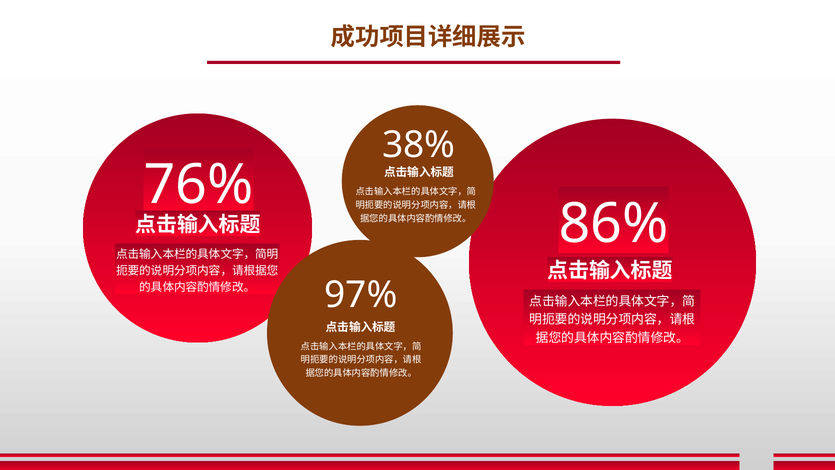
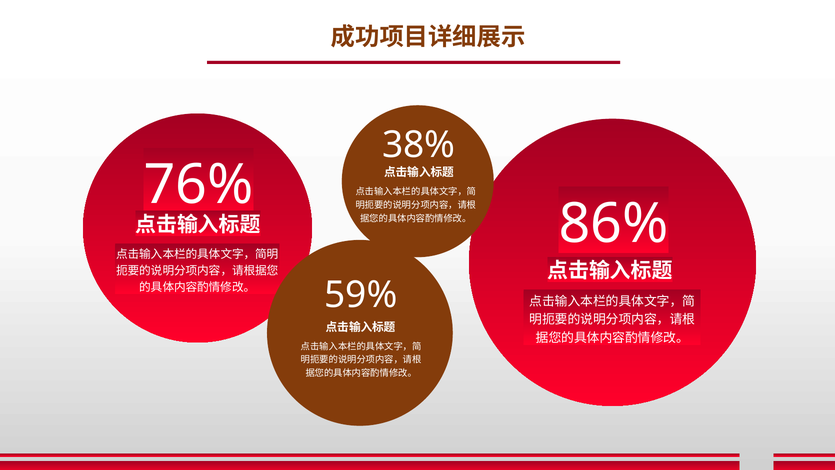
97%: 97% -> 59%
